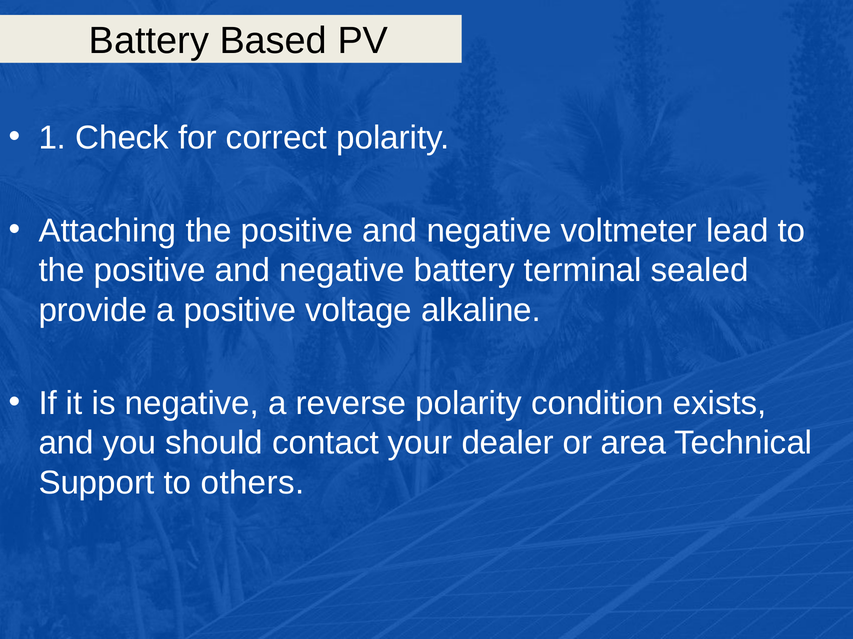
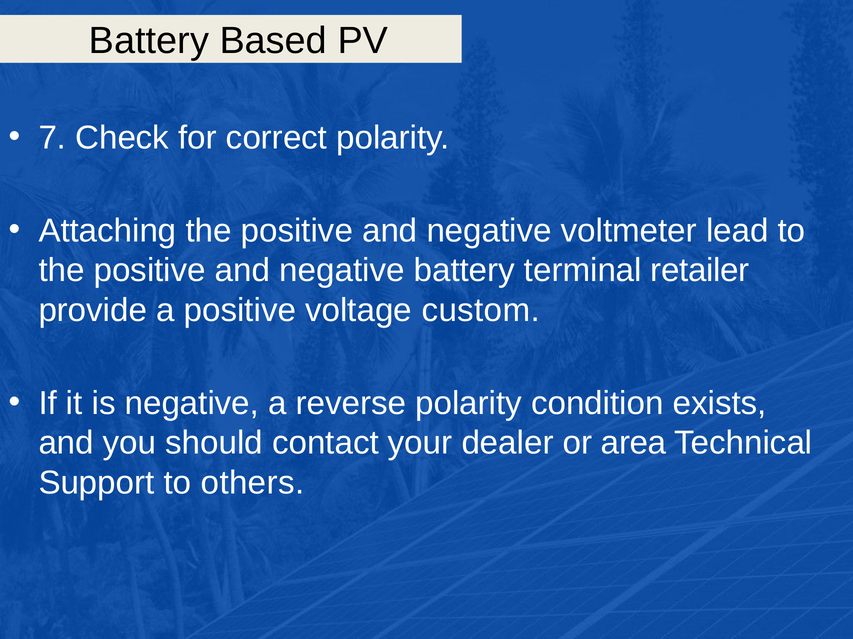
1: 1 -> 7
sealed: sealed -> retailer
alkaline: alkaline -> custom
